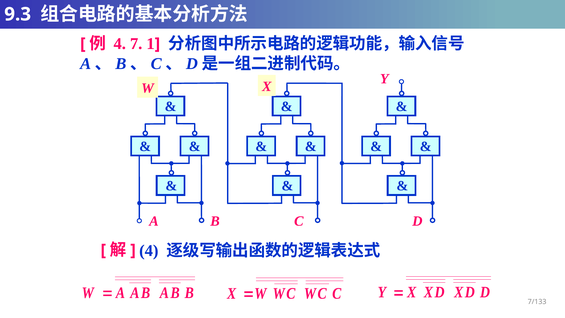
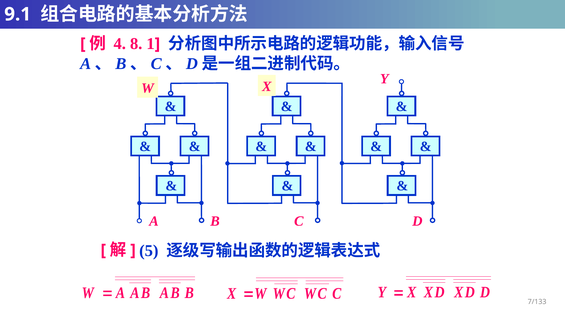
9.3: 9.3 -> 9.1
7: 7 -> 8
4 at (149, 251): 4 -> 5
